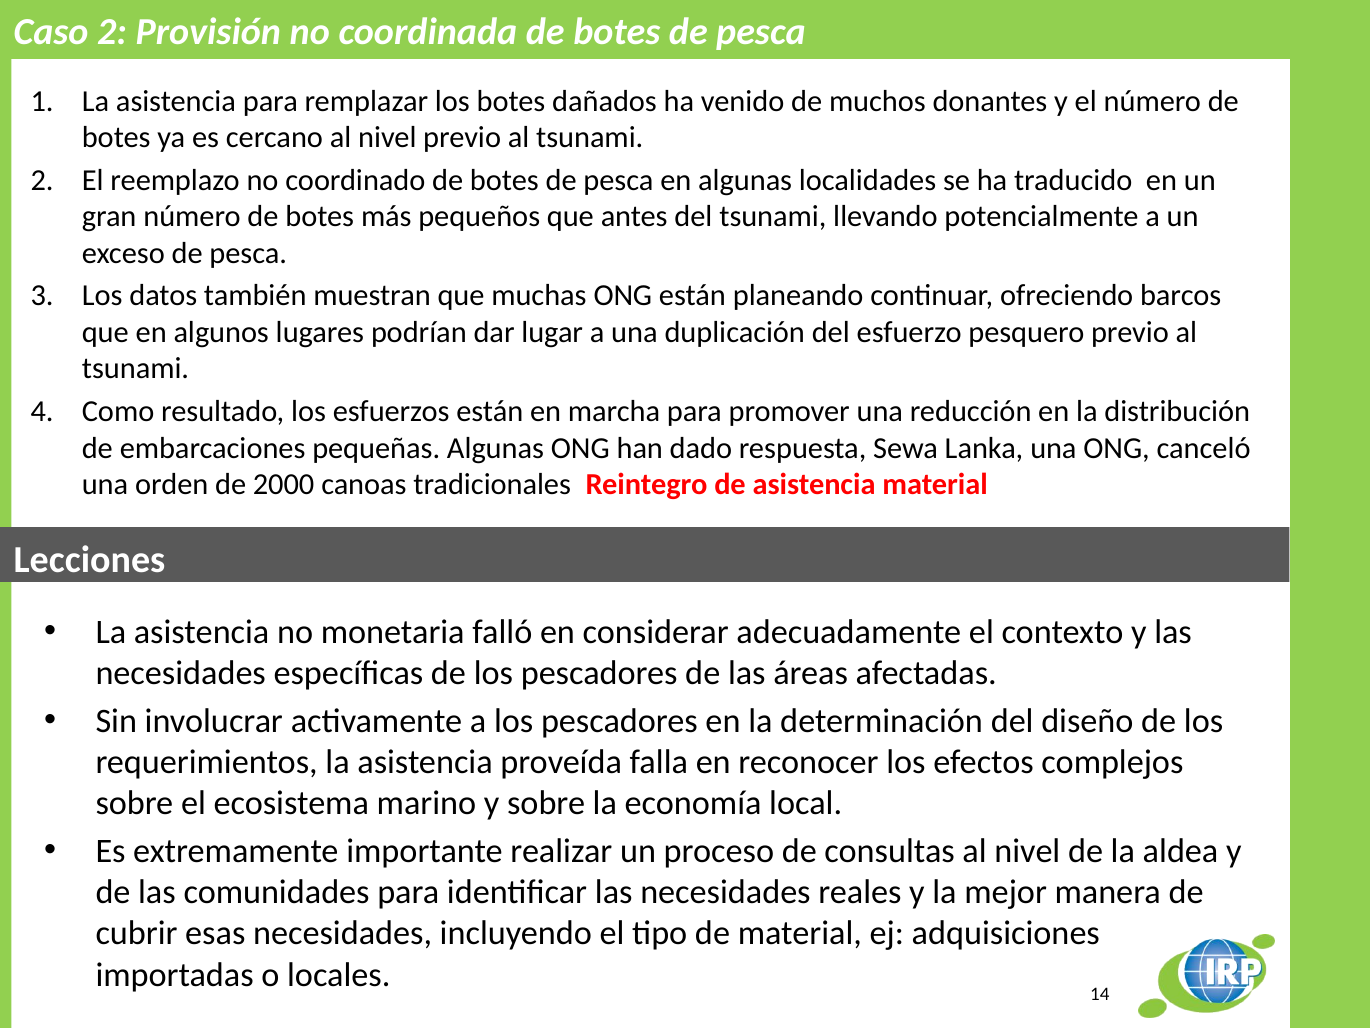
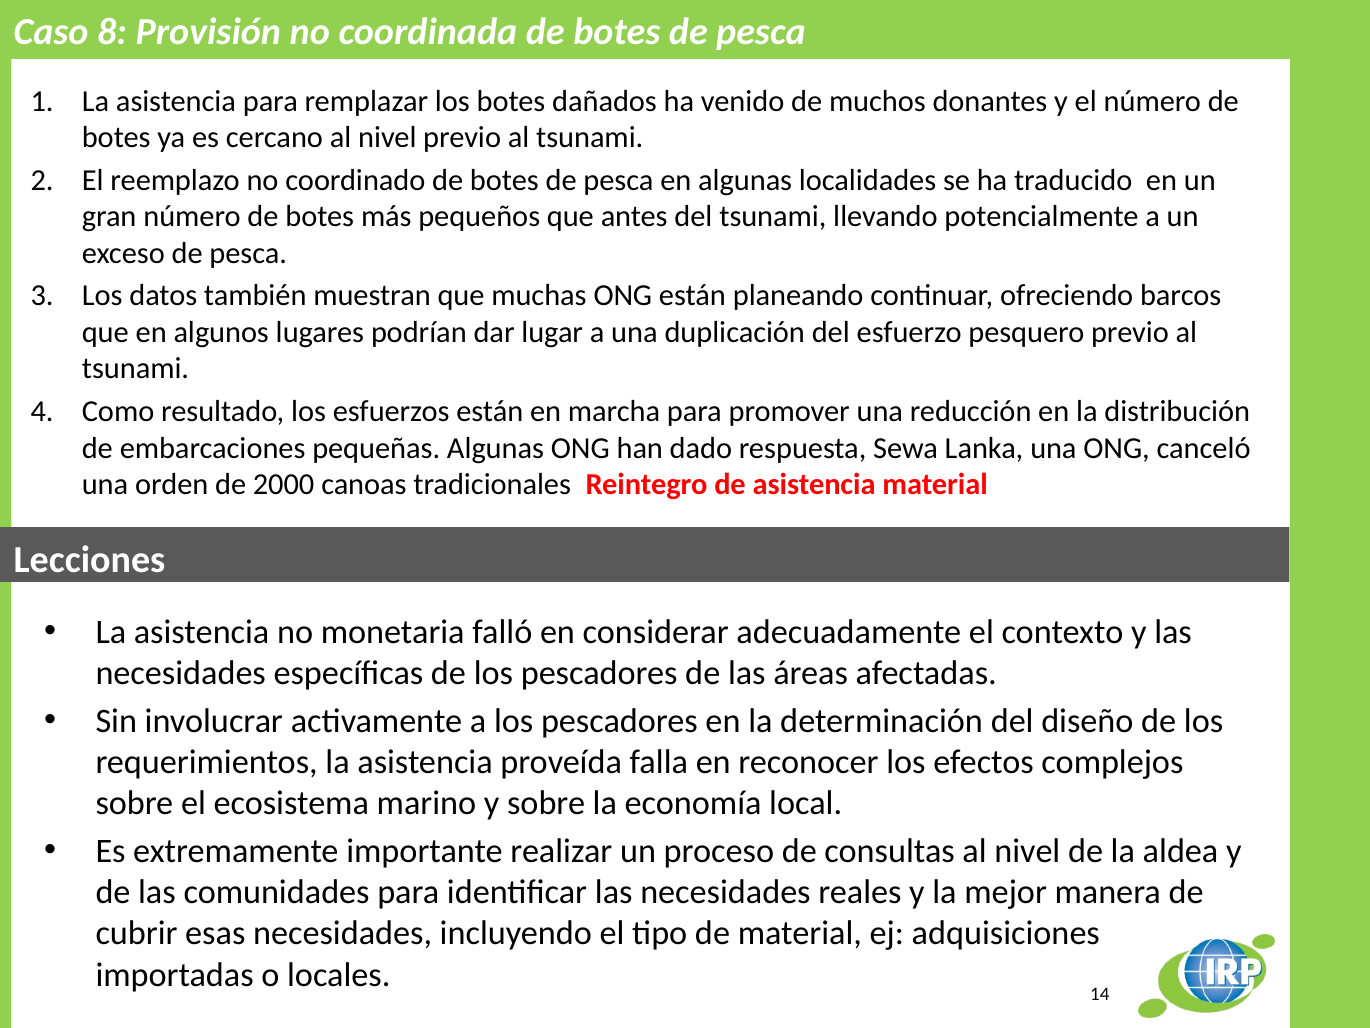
Caso 2: 2 -> 8
